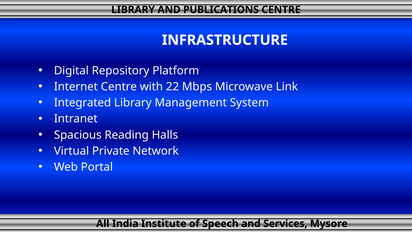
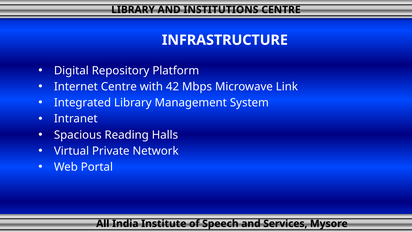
PUBLICATIONS: PUBLICATIONS -> INSTITUTIONS
22: 22 -> 42
